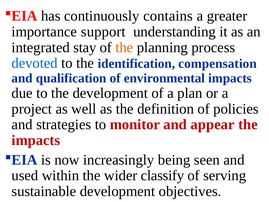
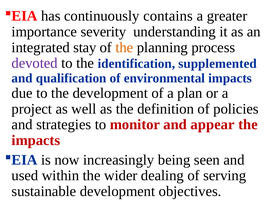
support: support -> severity
devoted colour: blue -> purple
compensation: compensation -> supplemented
classify: classify -> dealing
